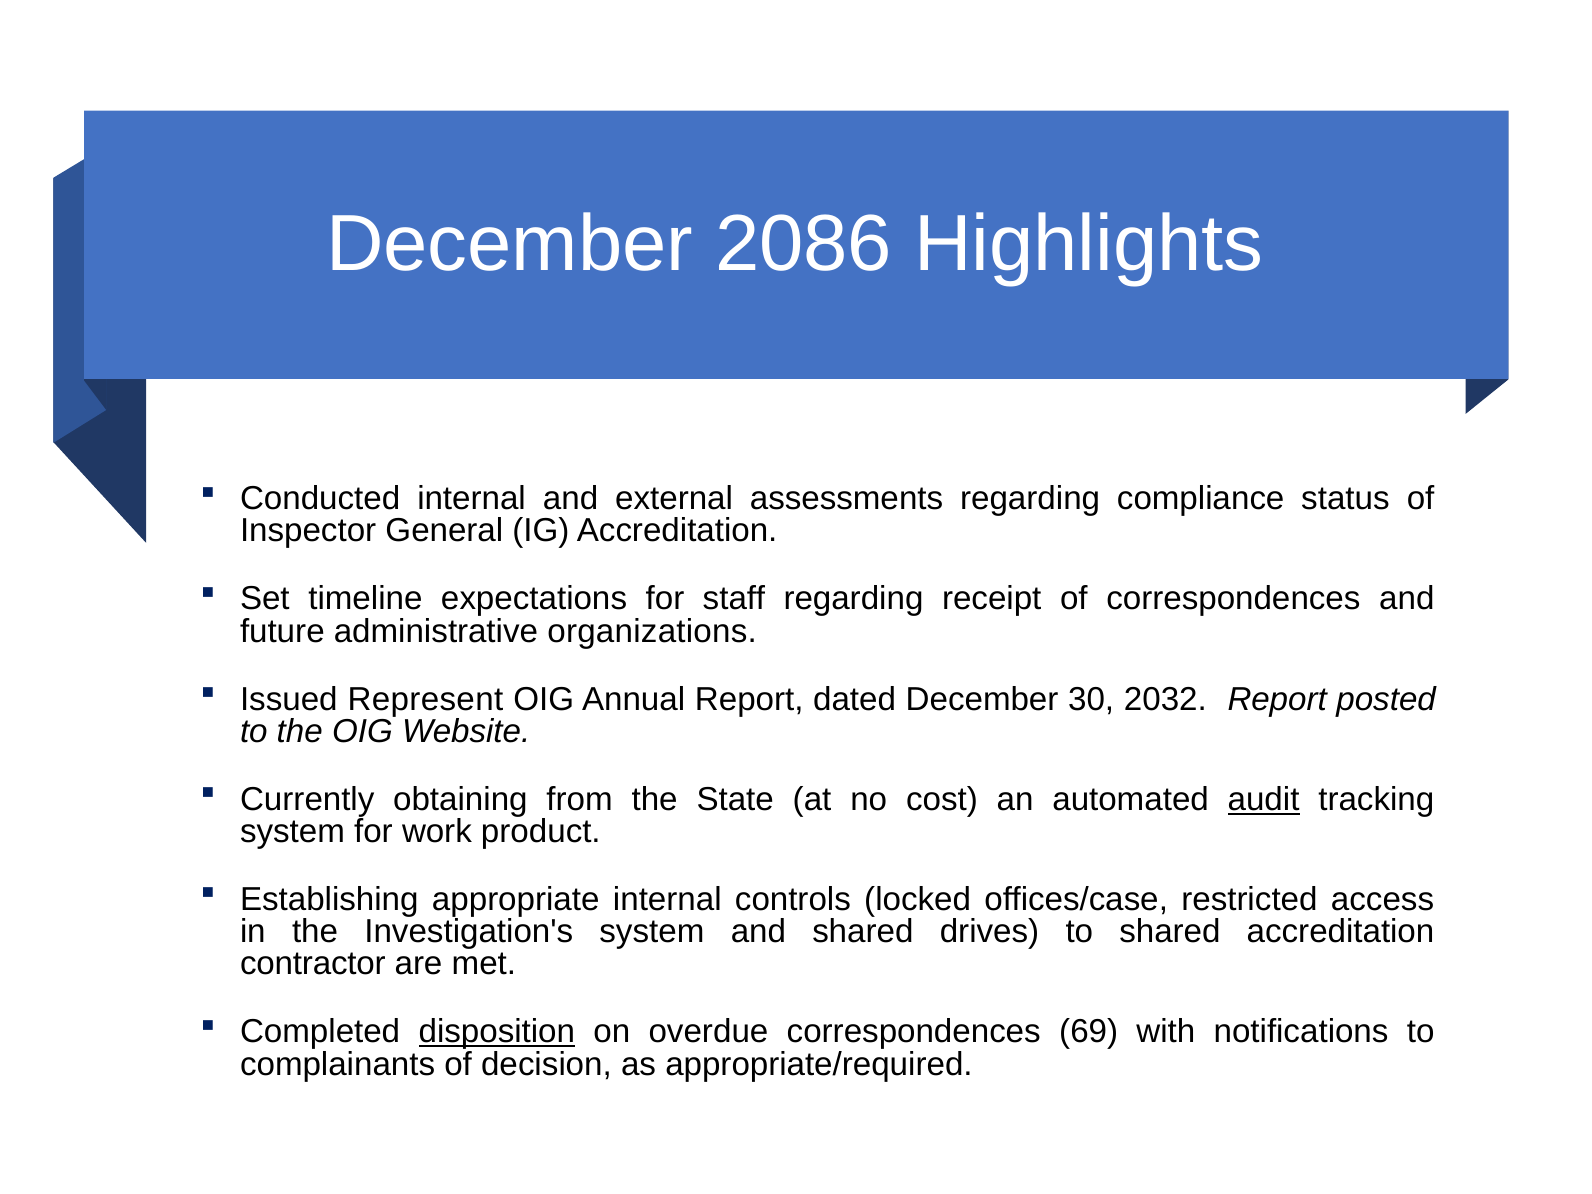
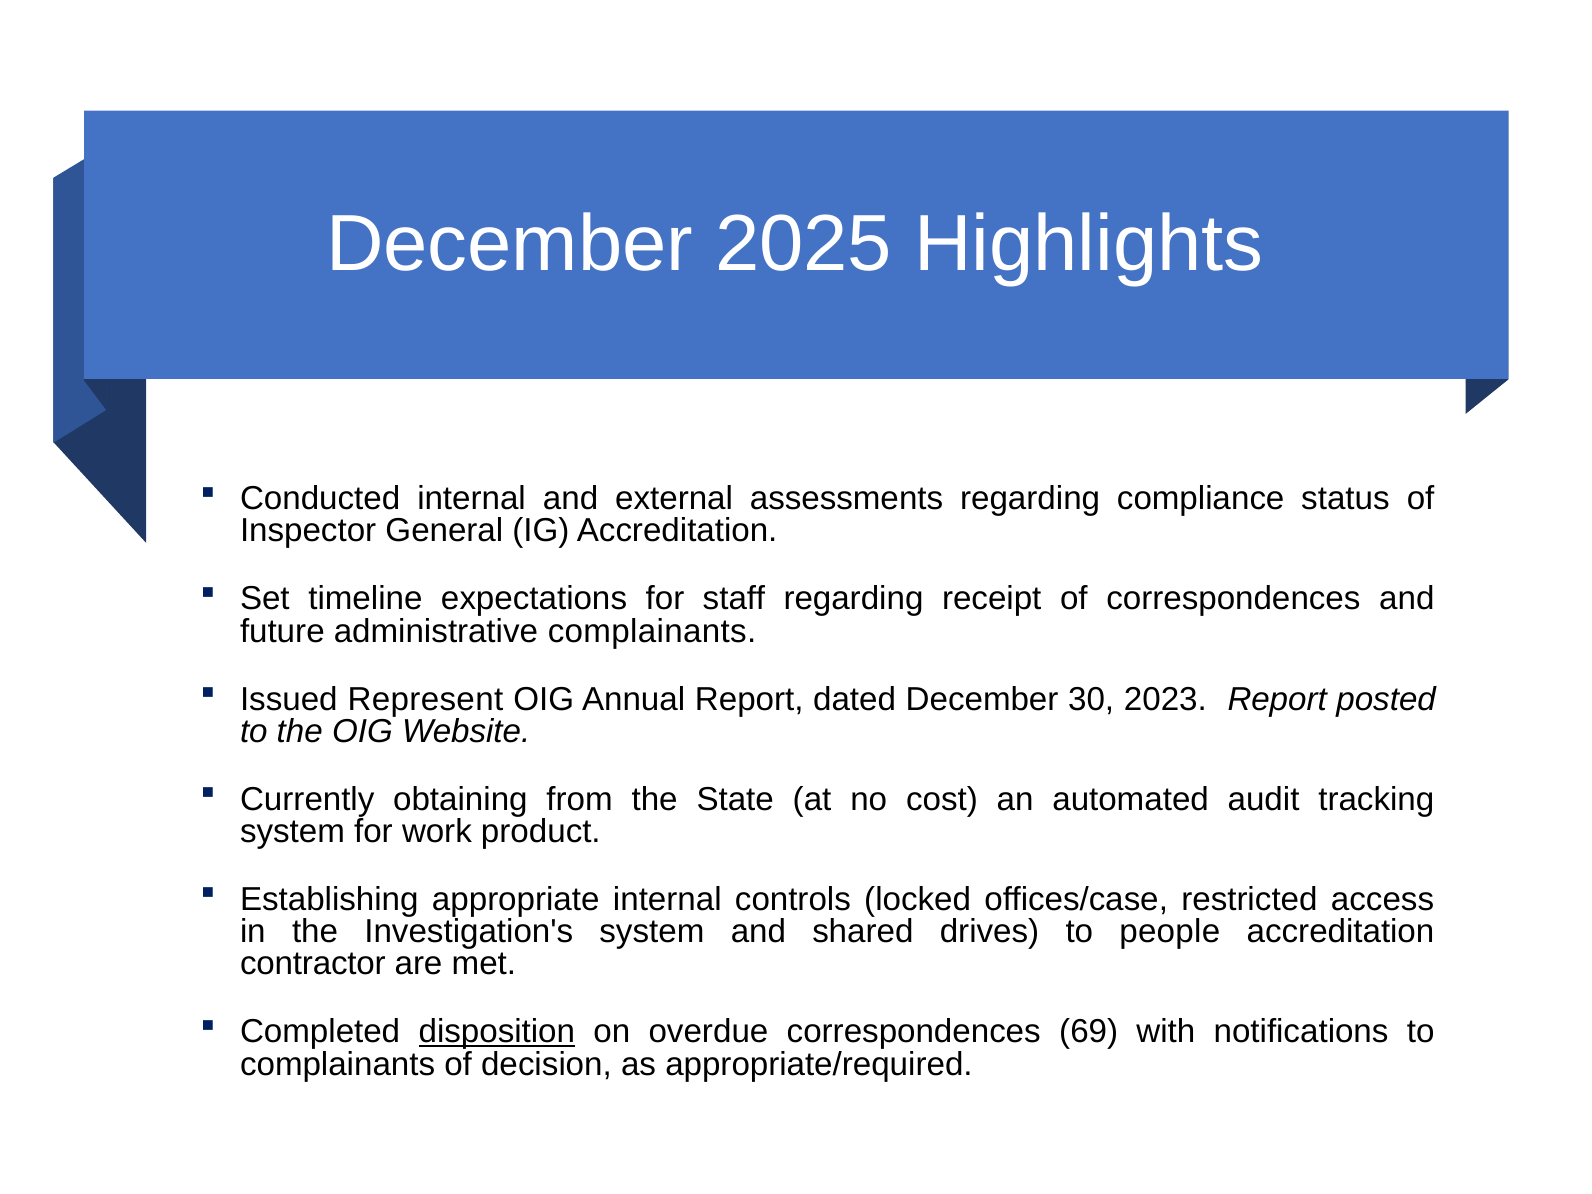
2086: 2086 -> 2025
administrative organizations: organizations -> complainants
2032: 2032 -> 2023
audit underline: present -> none
to shared: shared -> people
